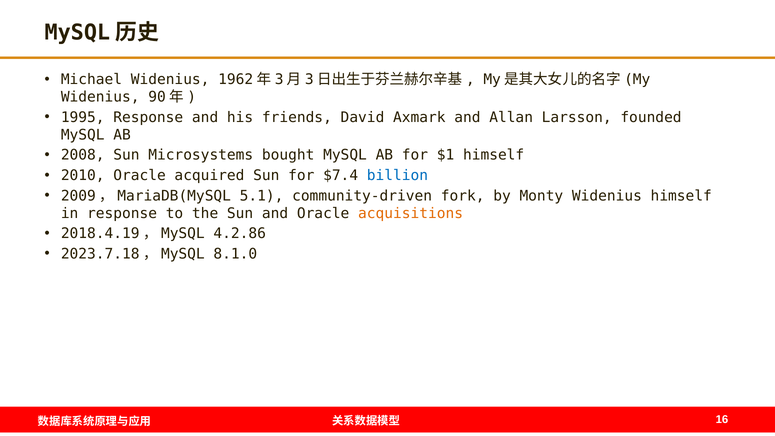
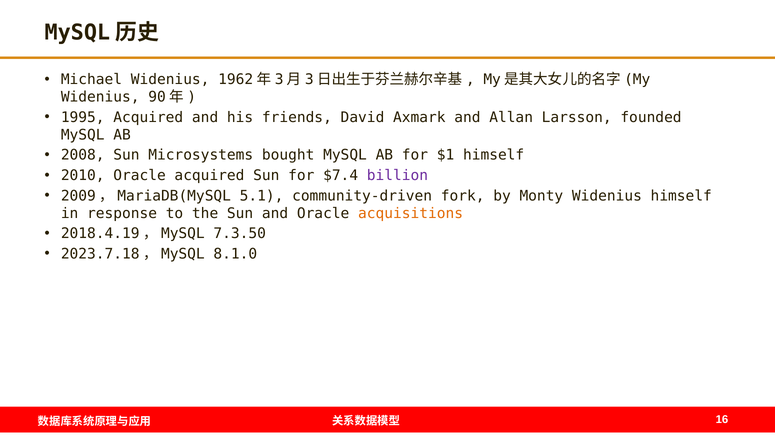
1995 Response: Response -> Acquired
billion colour: blue -> purple
4.2.86: 4.2.86 -> 7.3.50
